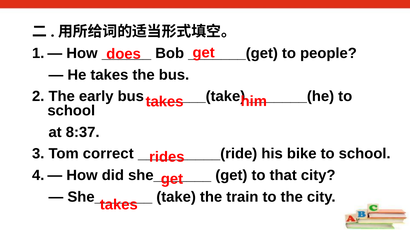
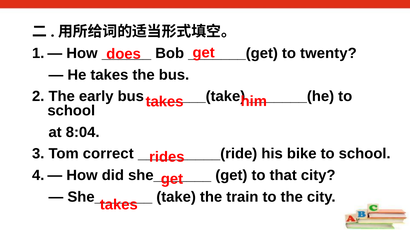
people: people -> twenty
8:37: 8:37 -> 8:04
